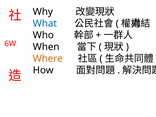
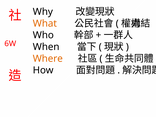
What colour: blue -> orange
